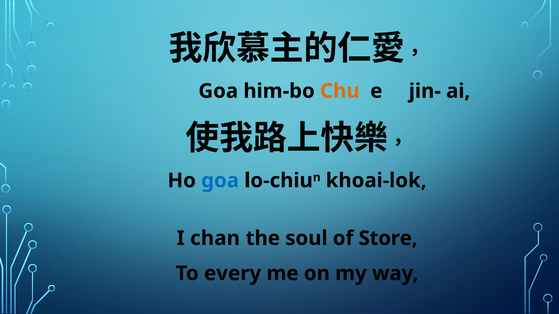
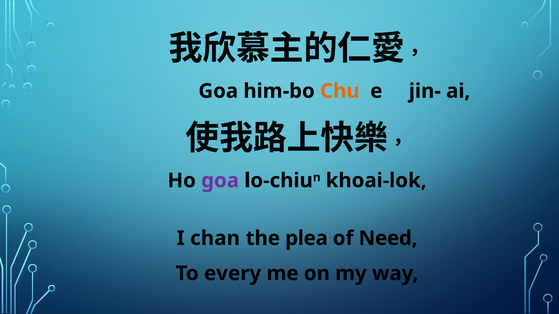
goa at (220, 181) colour: blue -> purple
soul: soul -> plea
Store: Store -> Need
